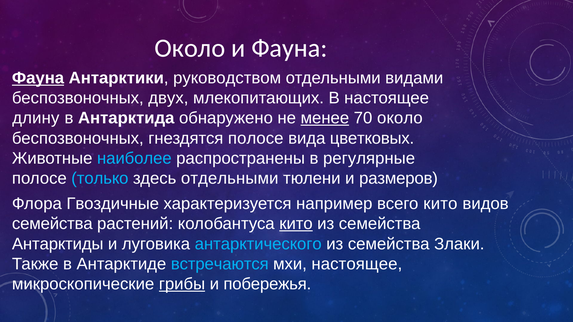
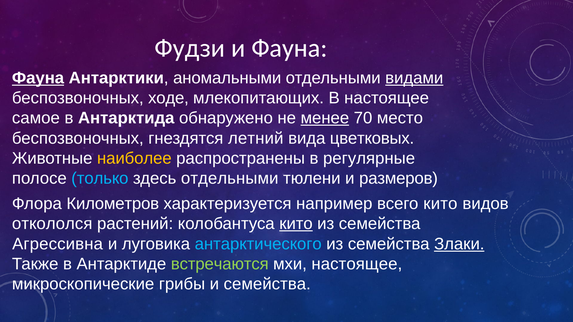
Около at (190, 48): Около -> Фудзи
руководством: руководством -> аномальными
видами underline: none -> present
двух: двух -> ходе
длину: длину -> самое
70 около: около -> место
гнездятся полосе: полосе -> летний
наиболее colour: light blue -> yellow
Гвоздичные: Гвоздичные -> Километров
семейства at (52, 224): семейства -> откололся
Антарктиды: Антарктиды -> Агрессивна
Злаки underline: none -> present
встречаются colour: light blue -> light green
грибы underline: present -> none
и побережья: побережья -> семейства
